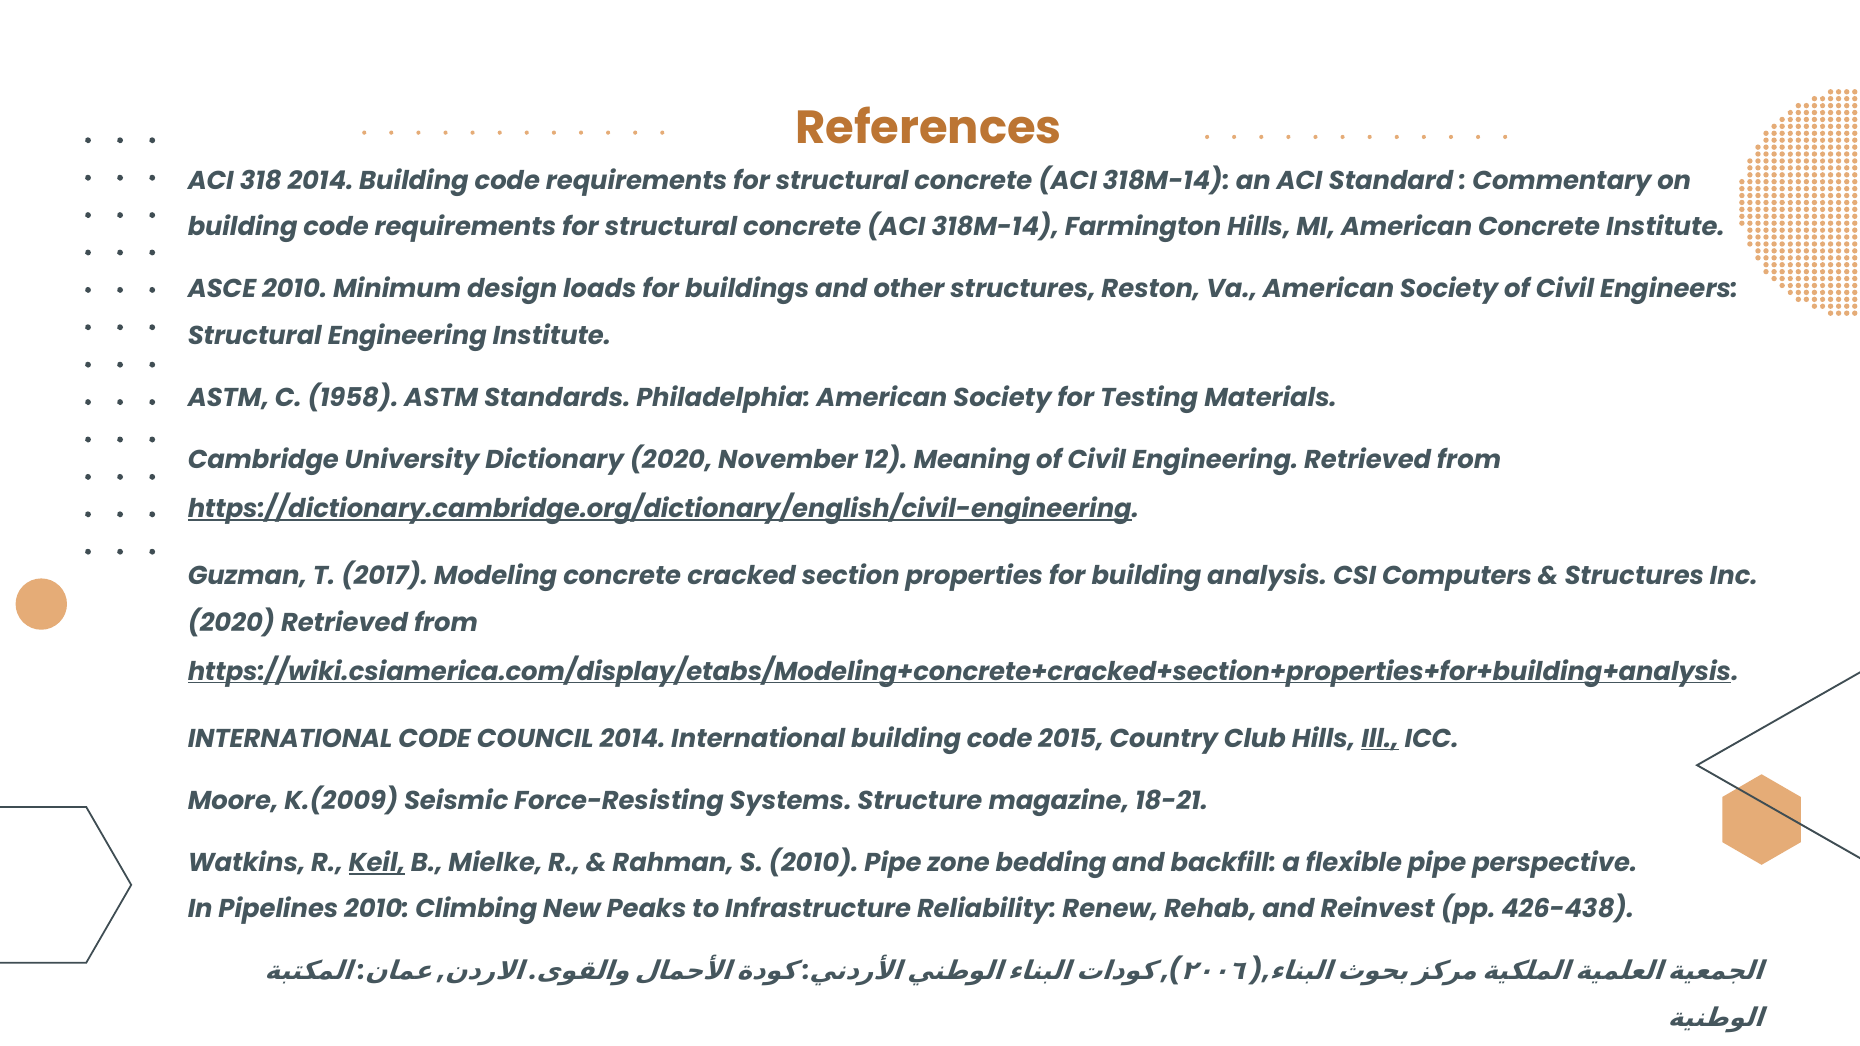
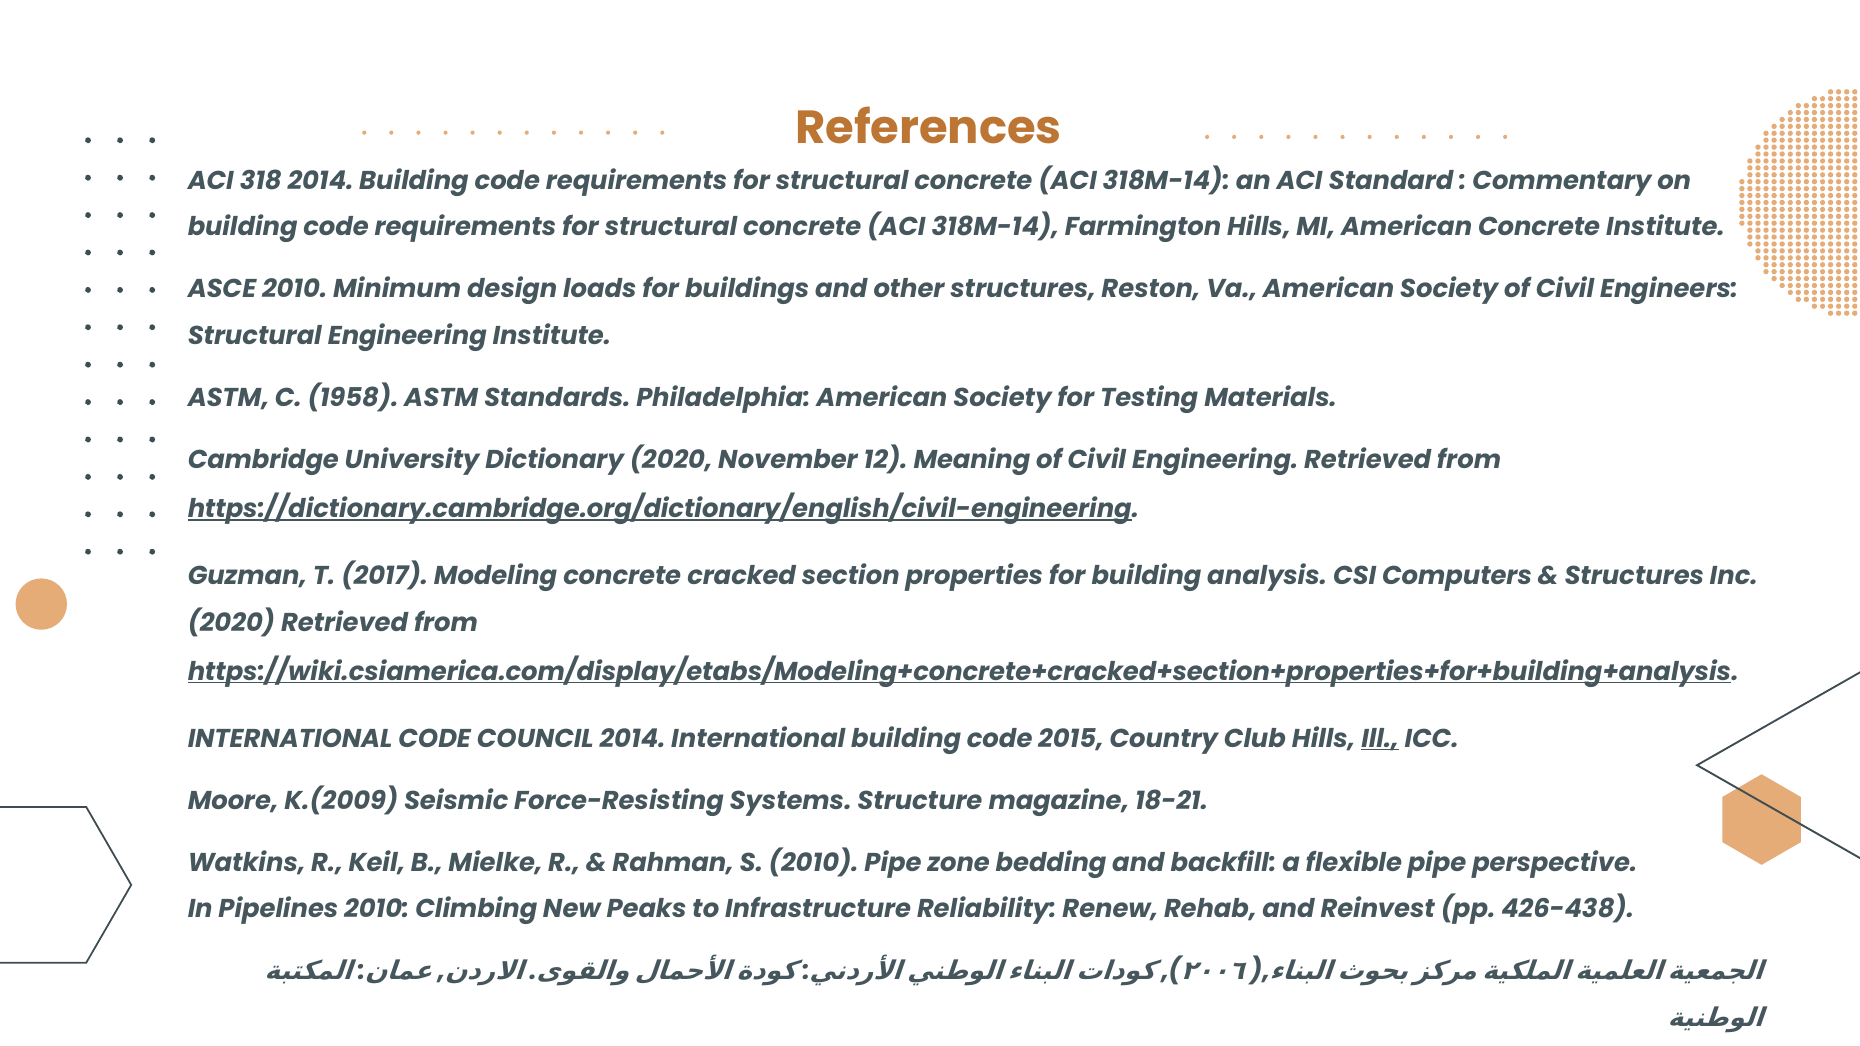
Keil underline: present -> none
